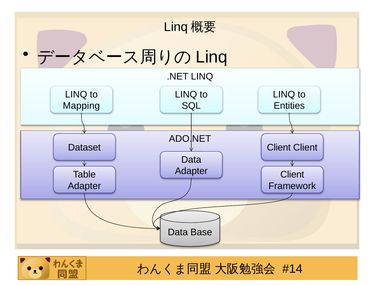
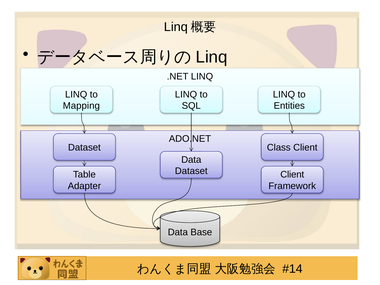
Client at (279, 148): Client -> Class
Adapter at (191, 171): Adapter -> Dataset
